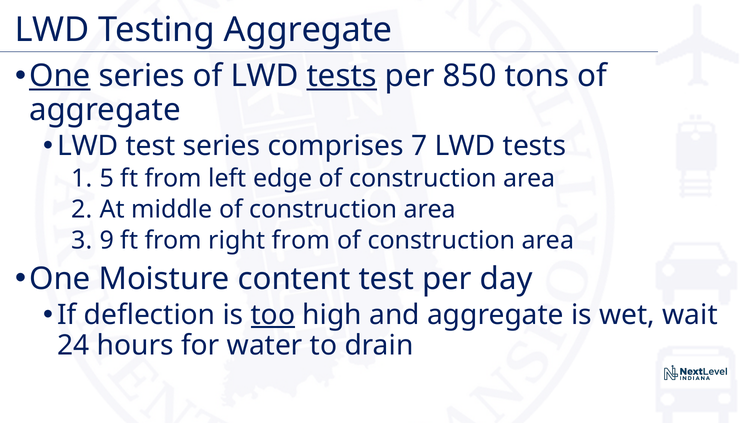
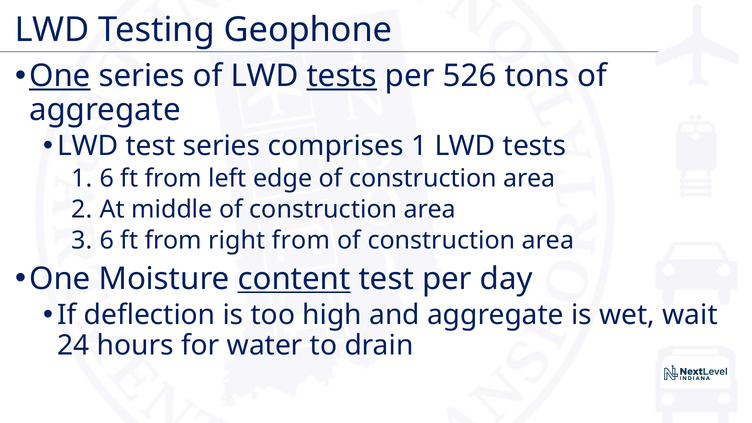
Testing Aggregate: Aggregate -> Geophone
850: 850 -> 526
comprises 7: 7 -> 1
5 at (107, 179): 5 -> 6
3 9: 9 -> 6
content underline: none -> present
too underline: present -> none
